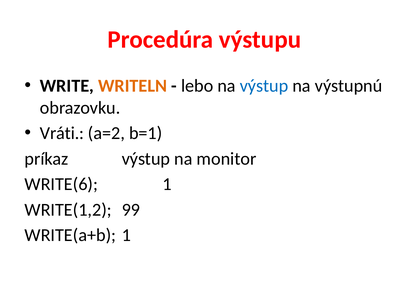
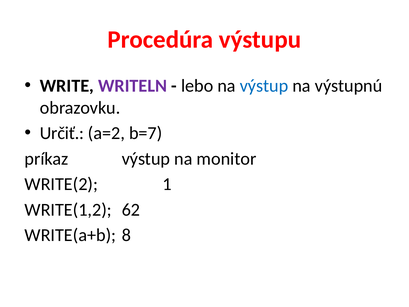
WRITELN colour: orange -> purple
Vráti: Vráti -> Určiť
b=1: b=1 -> b=7
WRITE(6: WRITE(6 -> WRITE(2
99: 99 -> 62
WRITE(a+b 1: 1 -> 8
